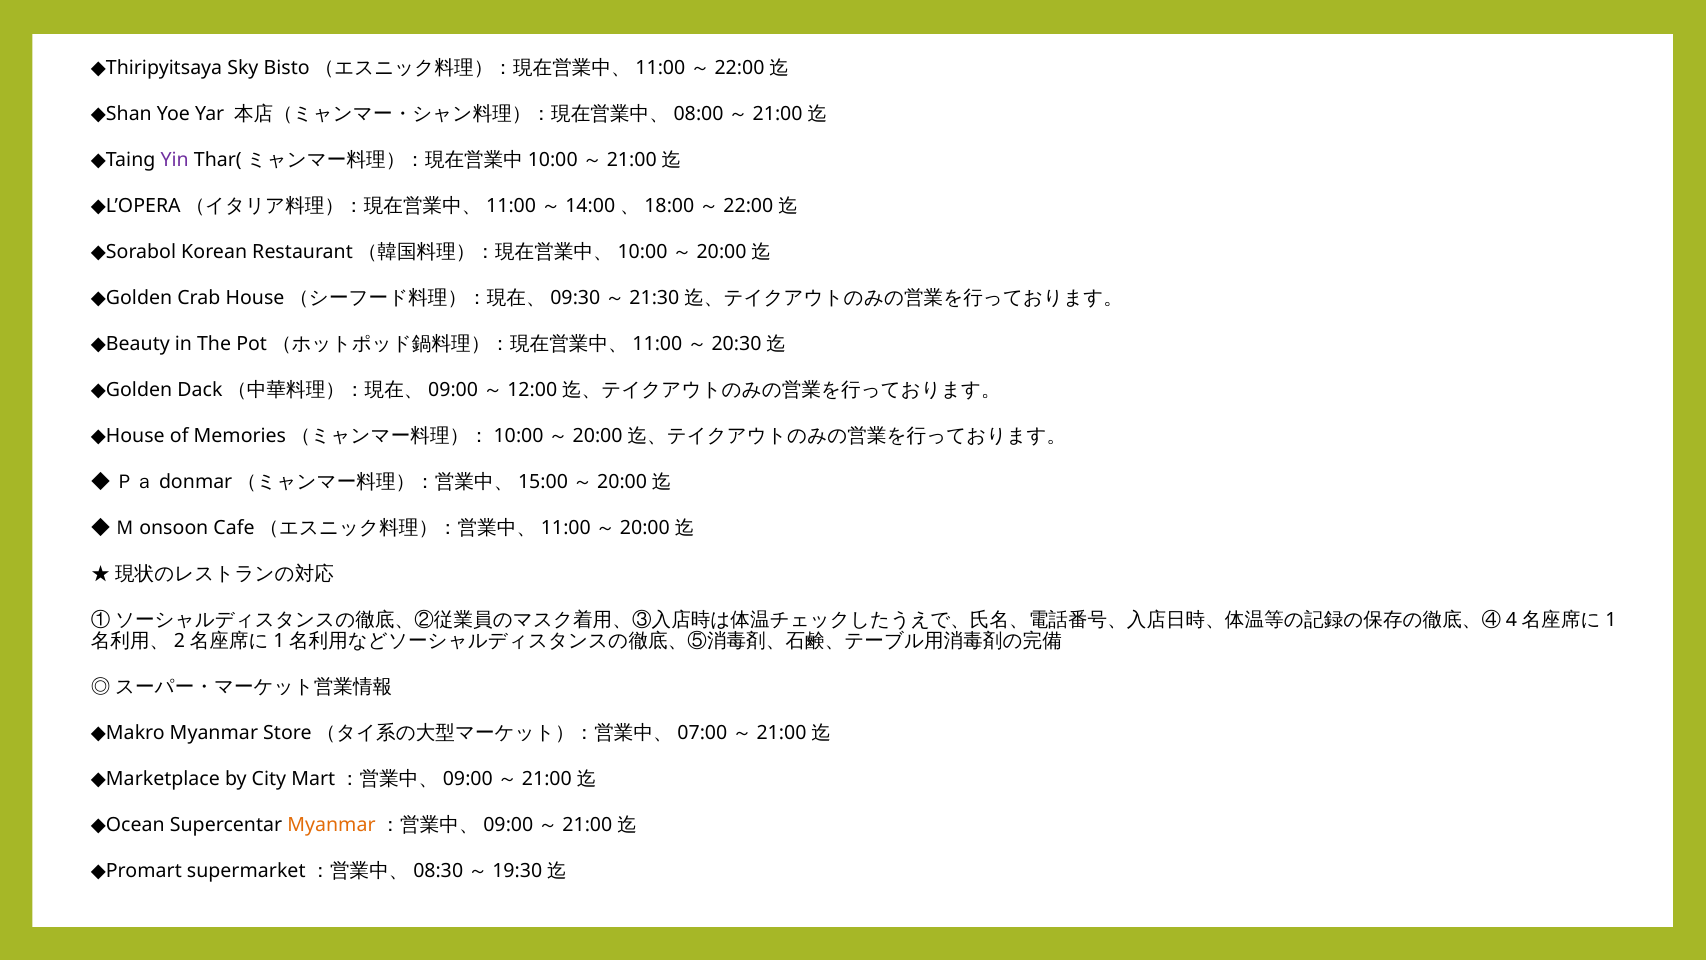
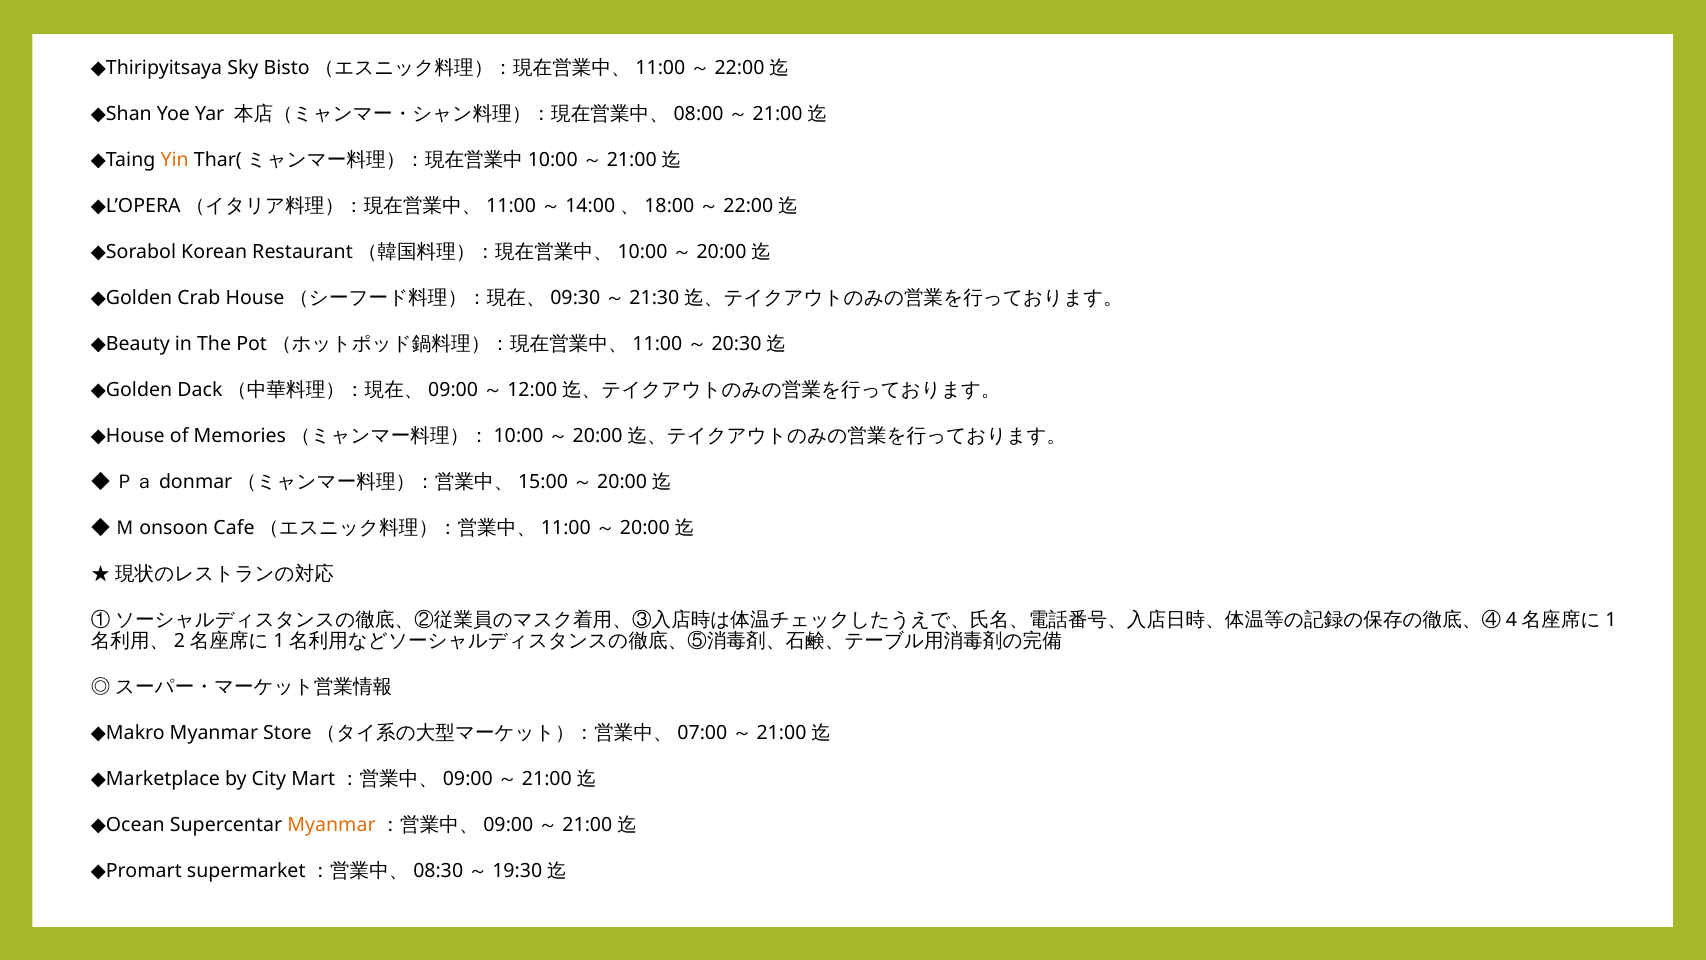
Yin colour: purple -> orange
